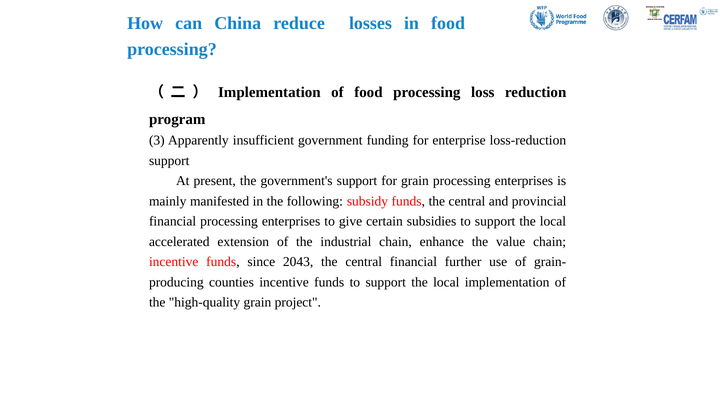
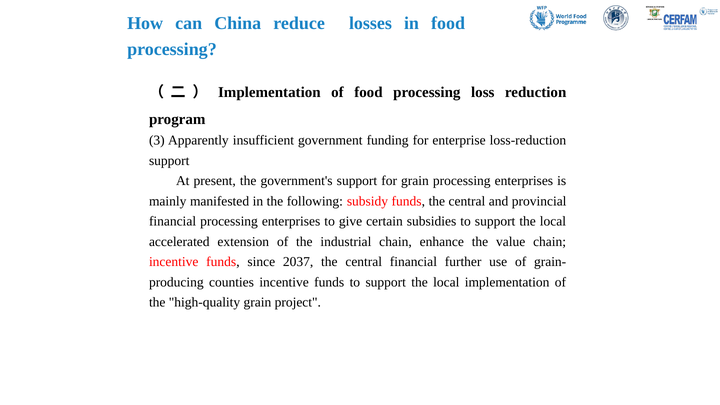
2043: 2043 -> 2037
